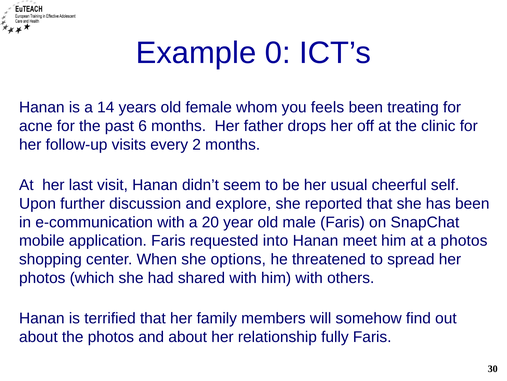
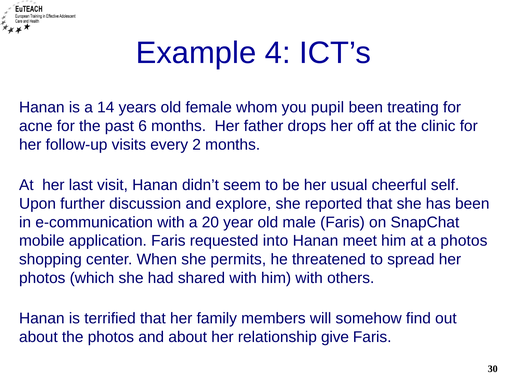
0: 0 -> 4
feels: feels -> pupil
options: options -> permits
fully: fully -> give
